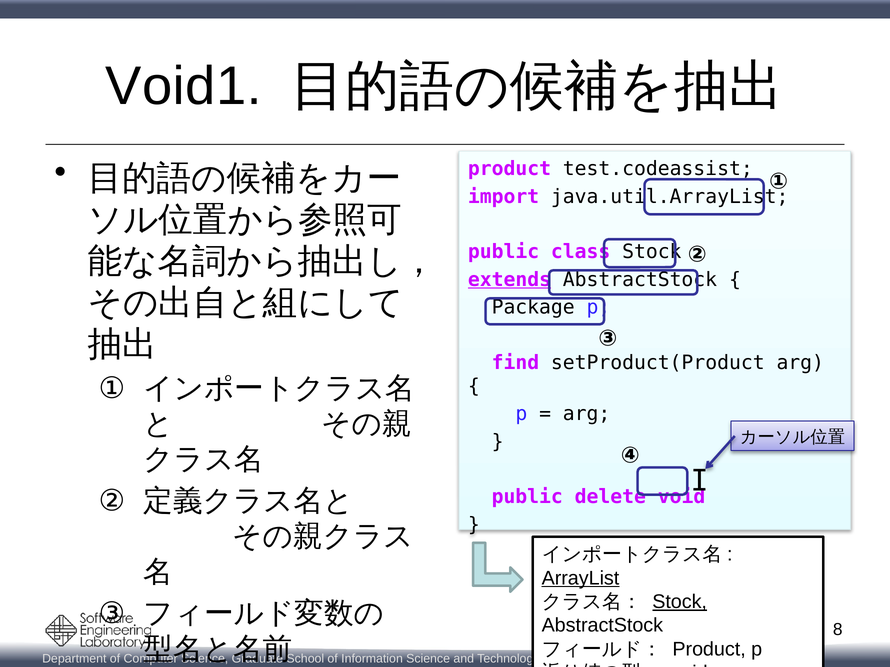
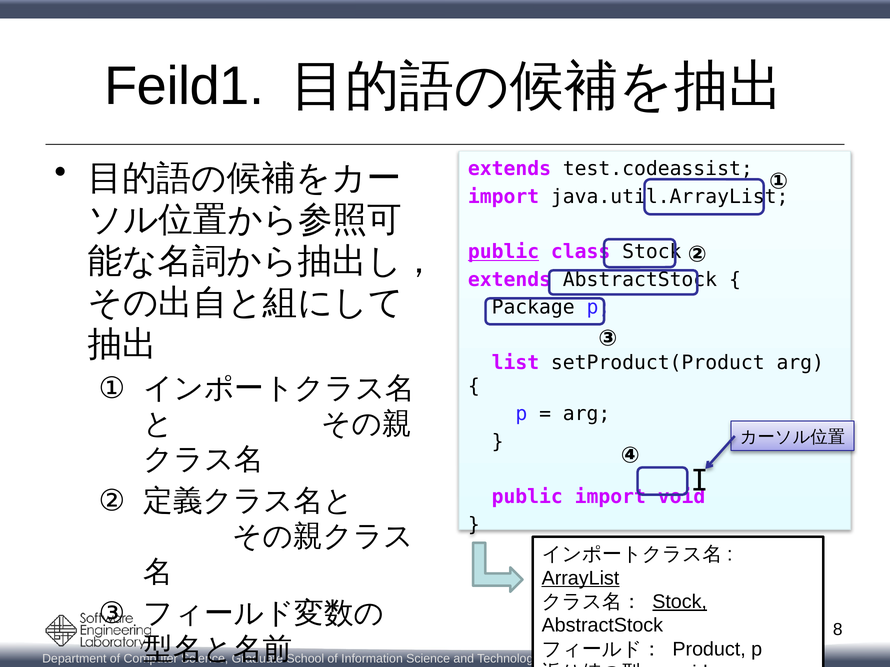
Void1: Void1 -> Feild1
product at (509, 169): product -> extends
public at (504, 252) underline: none -> present
extends at (509, 280) underline: present -> none
find: find -> list
public delete: delete -> import
